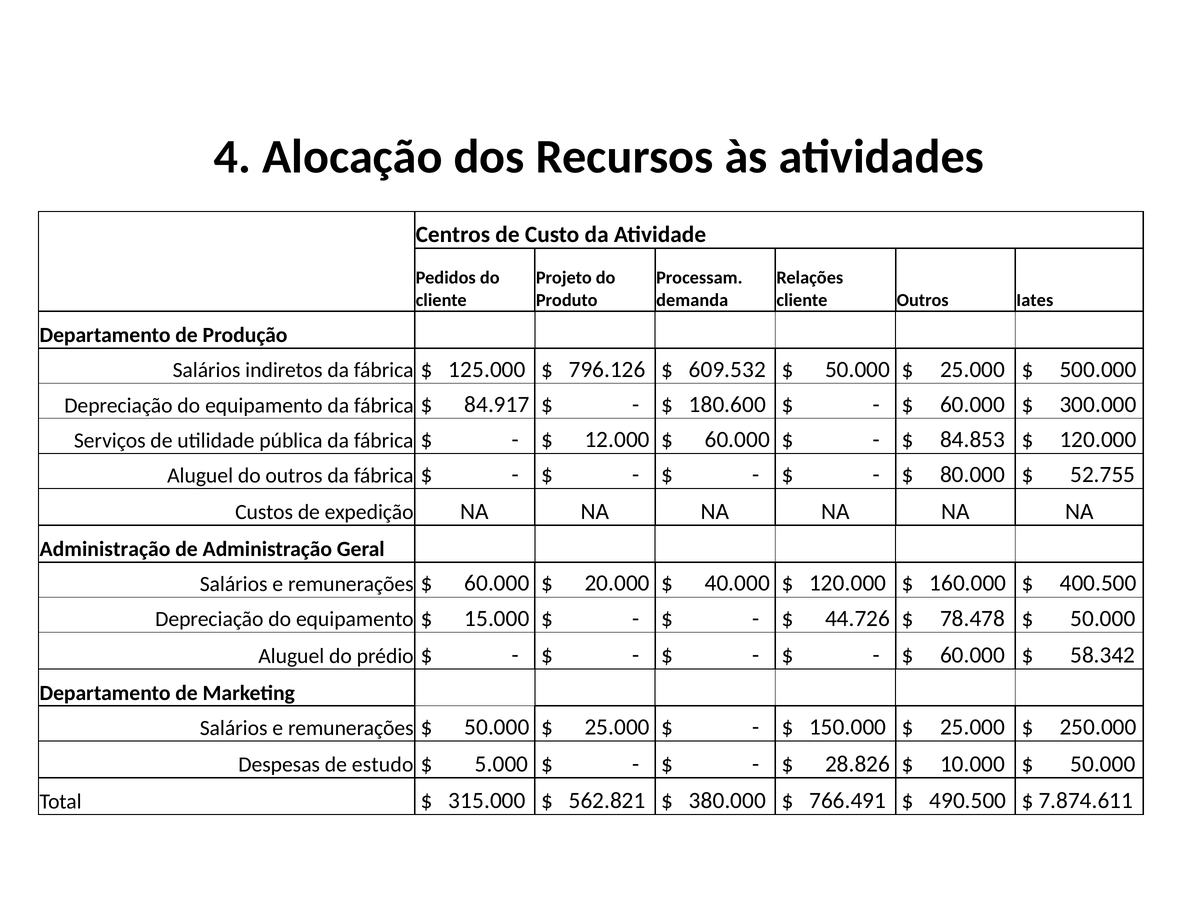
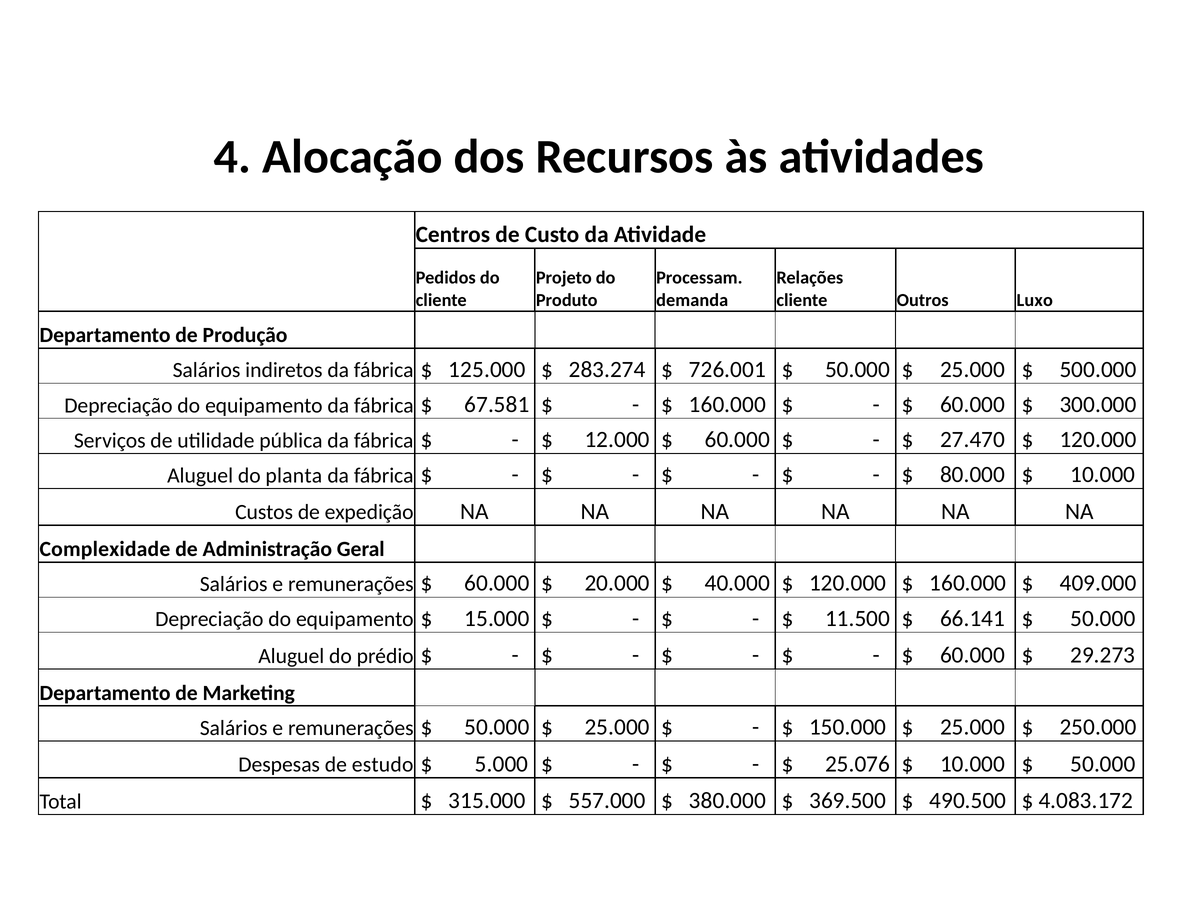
Iates: Iates -> Luxo
796.126: 796.126 -> 283.274
609.532: 609.532 -> 726.001
84.917: 84.917 -> 67.581
180.600 at (727, 405): 180.600 -> 160.000
84.853: 84.853 -> 27.470
do outros: outros -> planta
52.755 at (1103, 475): 52.755 -> 10.000
Administração at (105, 549): Administração -> Complexidade
400.500: 400.500 -> 409.000
44.726: 44.726 -> 11.500
78.478: 78.478 -> 66.141
58.342: 58.342 -> 29.273
28.826: 28.826 -> 25.076
562.821: 562.821 -> 557.000
766.491: 766.491 -> 369.500
7.874.611: 7.874.611 -> 4.083.172
